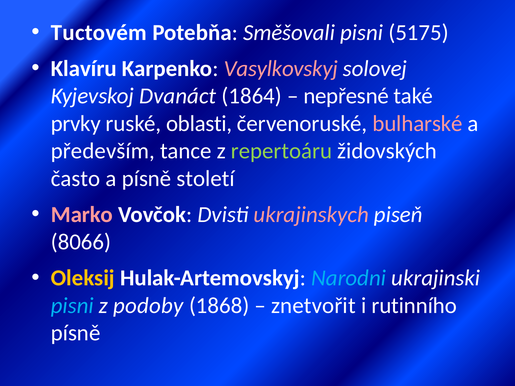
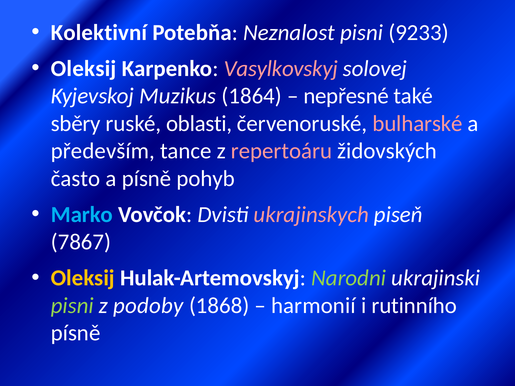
Tuctovém: Tuctovém -> Kolektivní
Směšovali: Směšovali -> Neznalost
5175: 5175 -> 9233
Klavíru at (84, 69): Klavíru -> Oleksij
Dvanáct: Dvanáct -> Muzikus
prvky: prvky -> sběry
repertoáru colour: light green -> pink
století: století -> pohyb
Marko colour: pink -> light blue
8066: 8066 -> 7867
Narodni colour: light blue -> light green
pisni at (72, 306) colour: light blue -> light green
znetvořit: znetvořit -> harmonií
